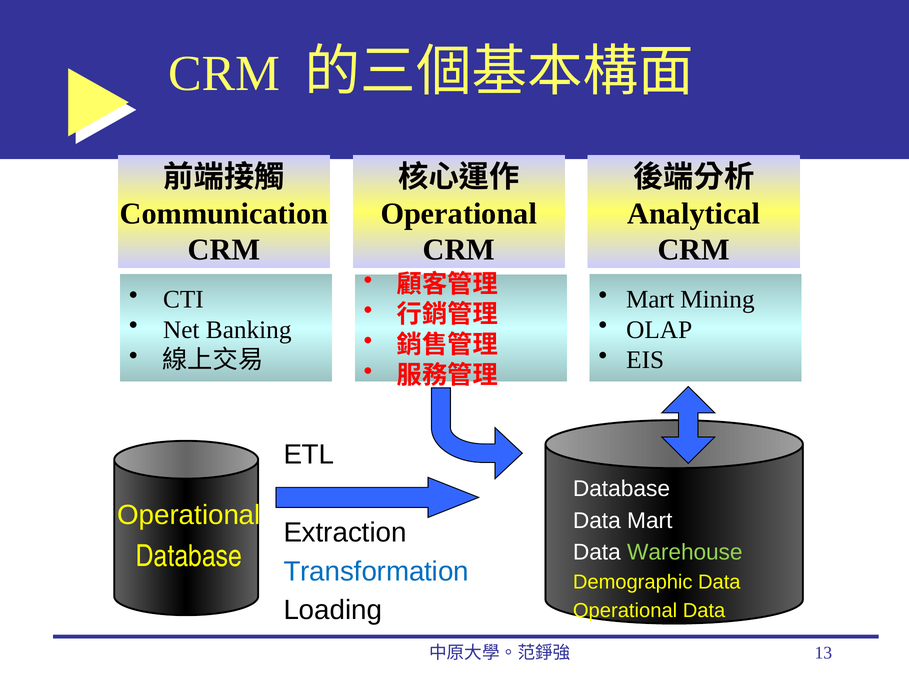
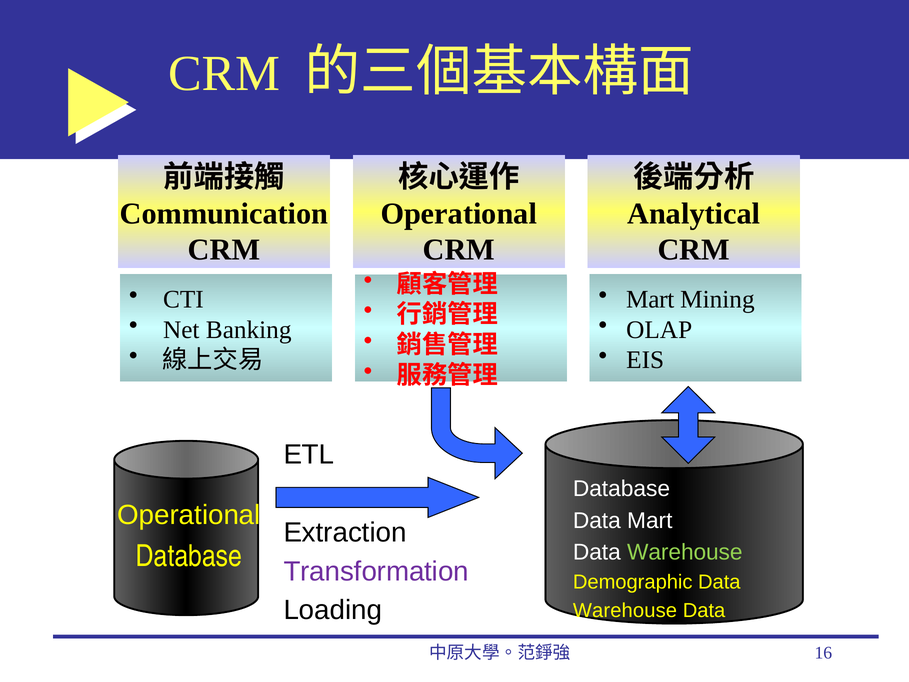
Transformation colour: blue -> purple
Operational at (625, 610): Operational -> Warehouse
13: 13 -> 16
